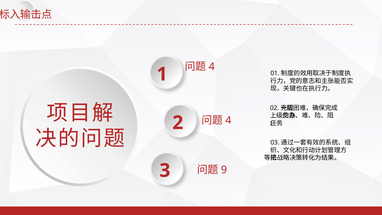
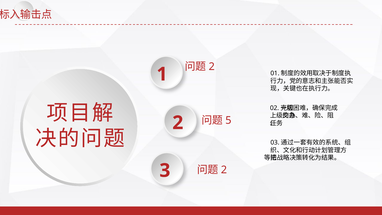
4 at (212, 67): 4 -> 2
4 at (228, 120): 4 -> 5
9 at (224, 170): 9 -> 2
